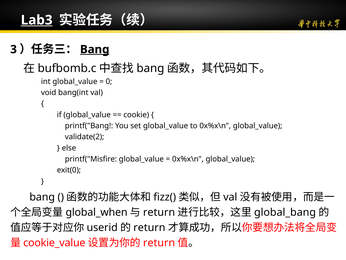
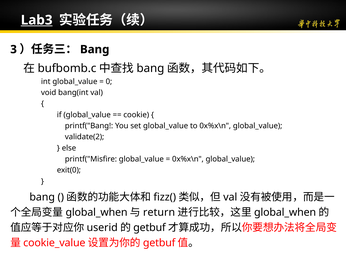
Bang at (95, 49) underline: present -> none
global_bang at (285, 212): global_bang -> global_when
return at (149, 227): return -> getbuf
return at (159, 242): return -> getbuf
